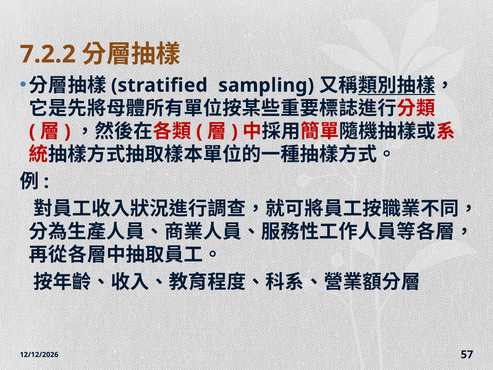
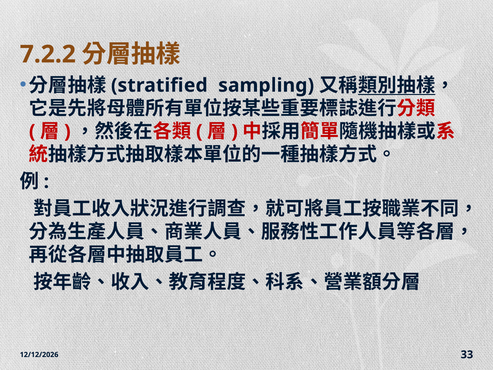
57: 57 -> 33
